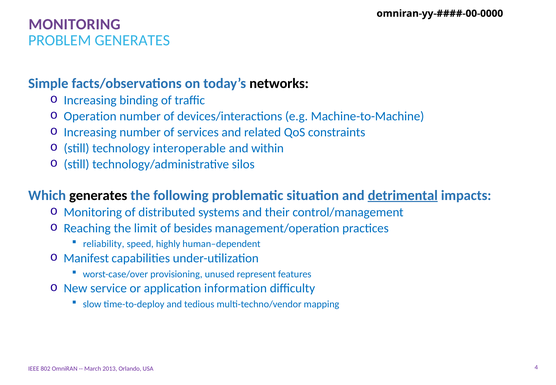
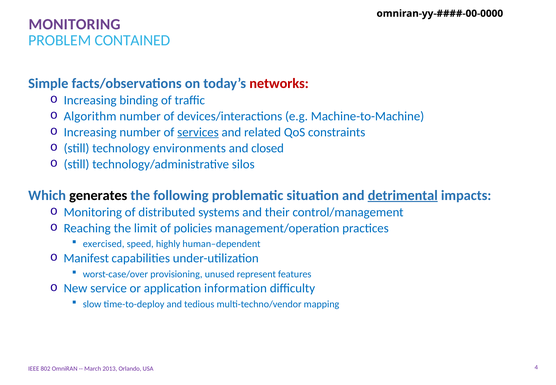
PROBLEM GENERATES: GENERATES -> CONTAINED
networks colour: black -> red
Operation: Operation -> Algorithm
services underline: none -> present
interoperable: interoperable -> environments
within: within -> closed
besides: besides -> policies
reliability: reliability -> exercised
